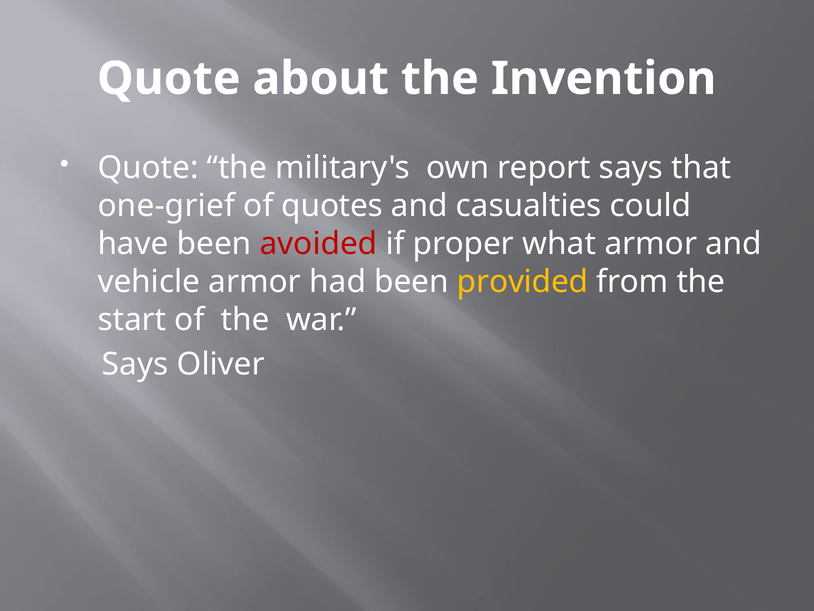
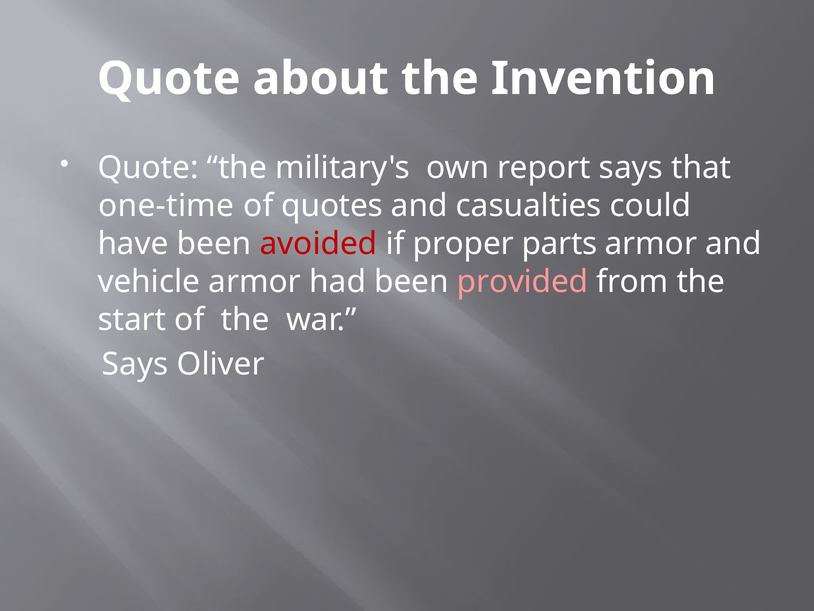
one-grief: one-grief -> one-time
what: what -> parts
provided colour: yellow -> pink
